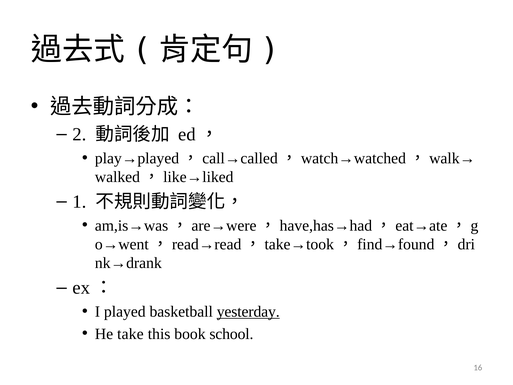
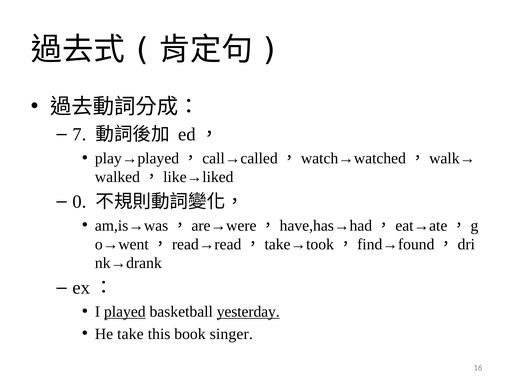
2: 2 -> 7
1: 1 -> 0
played underline: none -> present
school: school -> singer
